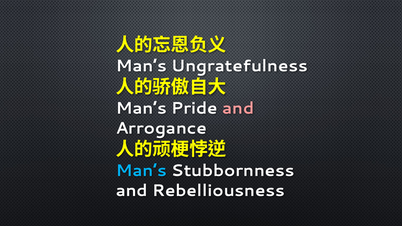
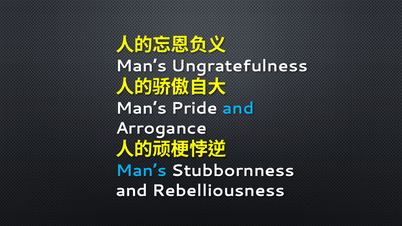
and at (238, 108) colour: pink -> light blue
